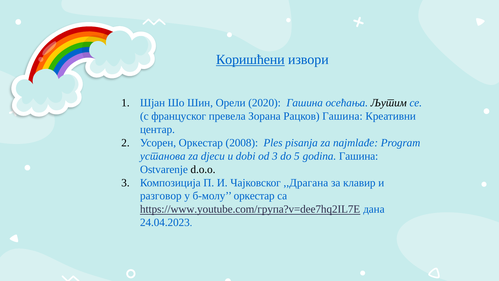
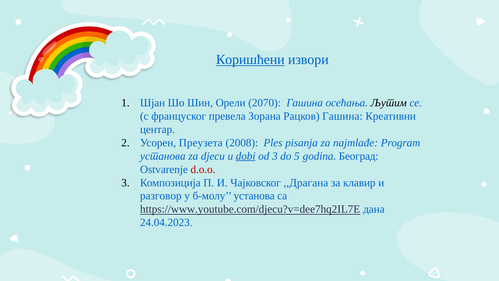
2020: 2020 -> 2070
Усорен Оркестар: Оркестар -> Преузета
dobi underline: none -> present
Гашина at (359, 156): Гашина -> Београд
d.o.o colour: black -> red
б-молу оркестар: оркестар -> установа
https://www.youtube.com/група?v=dee7hq2IL7E: https://www.youtube.com/група?v=dee7hq2IL7E -> https://www.youtube.com/djecu?v=dee7hq2IL7E
